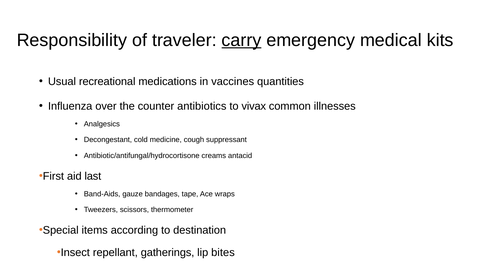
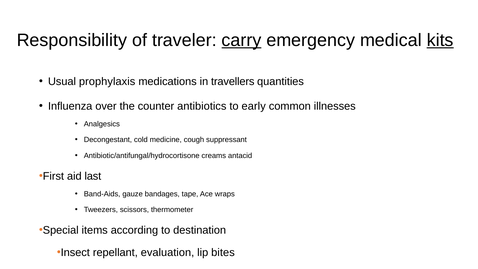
kits underline: none -> present
recreational: recreational -> prophylaxis
vaccines: vaccines -> travellers
vivax: vivax -> early
gatherings: gatherings -> evaluation
